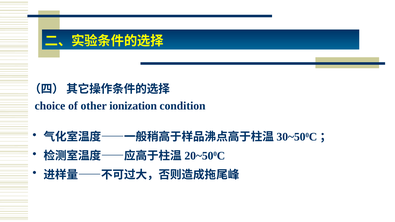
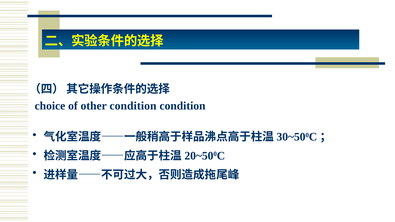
other ionization: ionization -> condition
